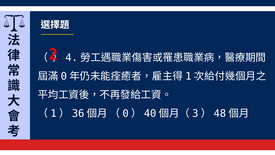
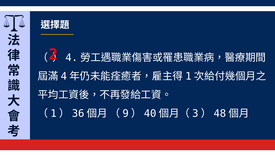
0 at (64, 76): 0 -> 4
0 at (126, 113): 0 -> 9
